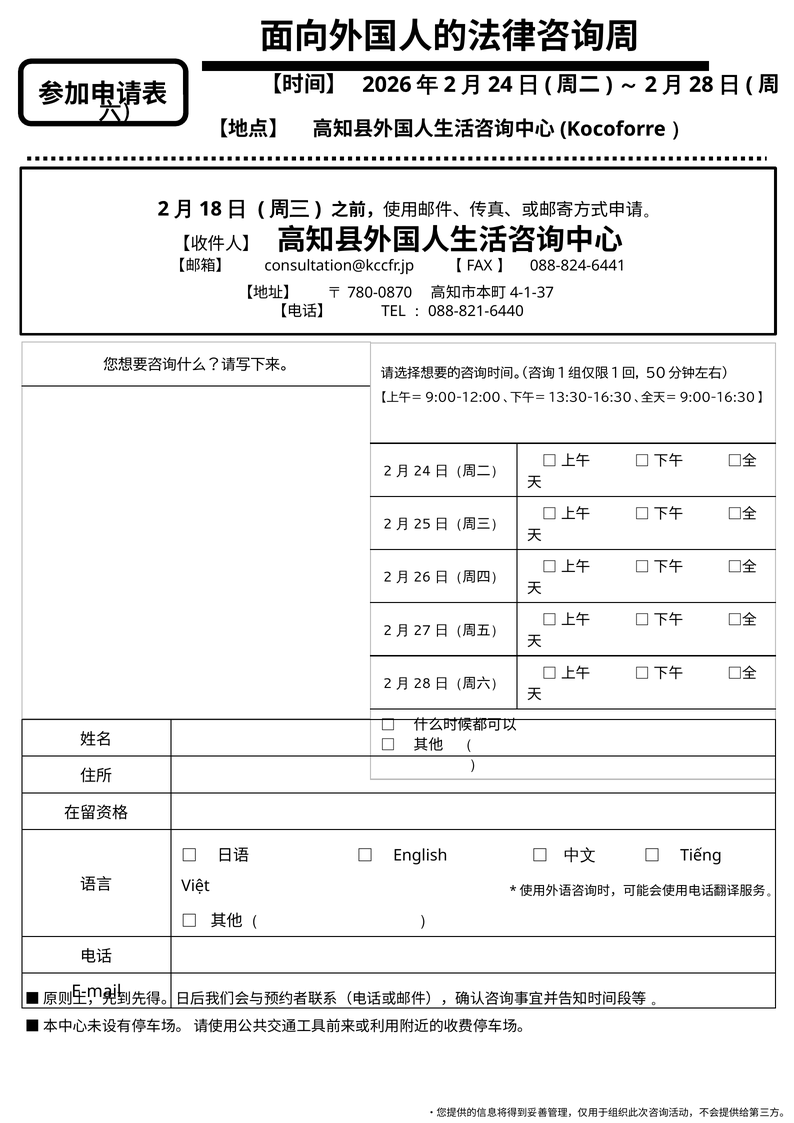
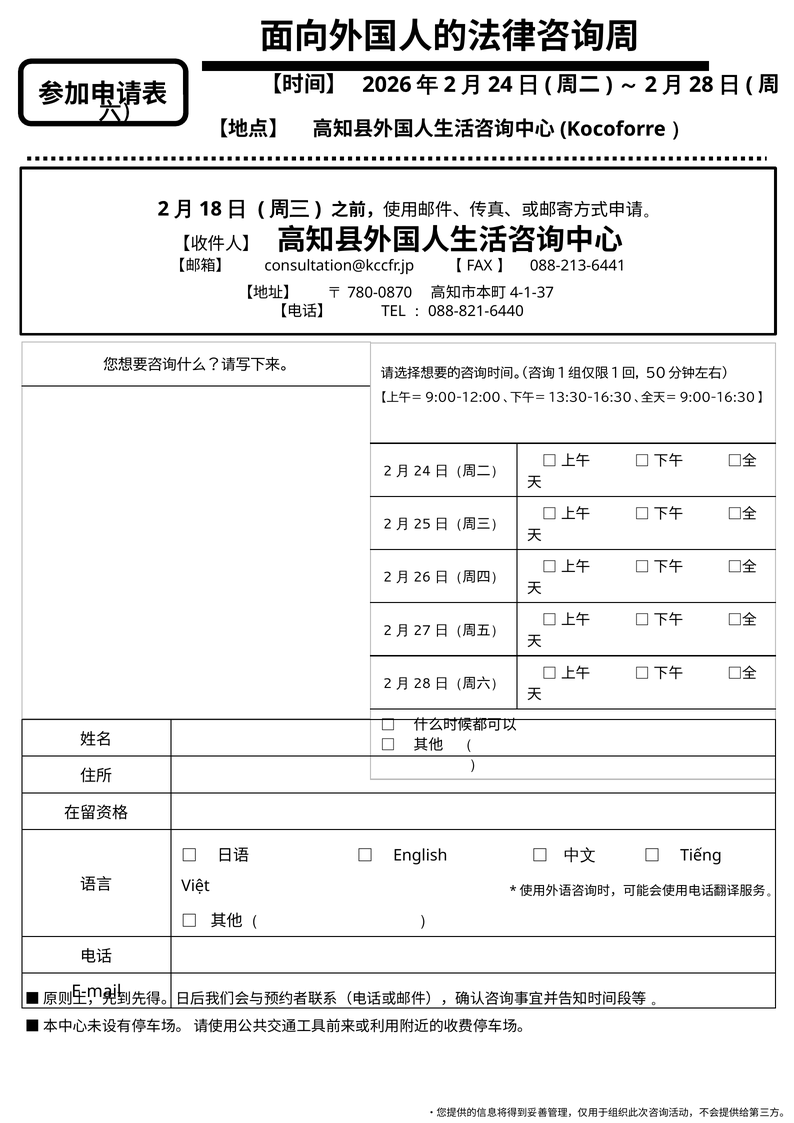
088-824-6441: 088-824-6441 -> 088-213-6441
